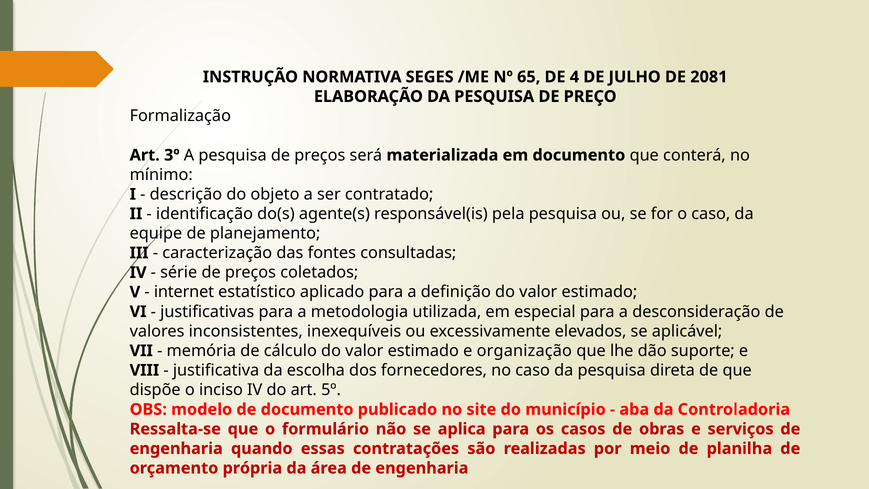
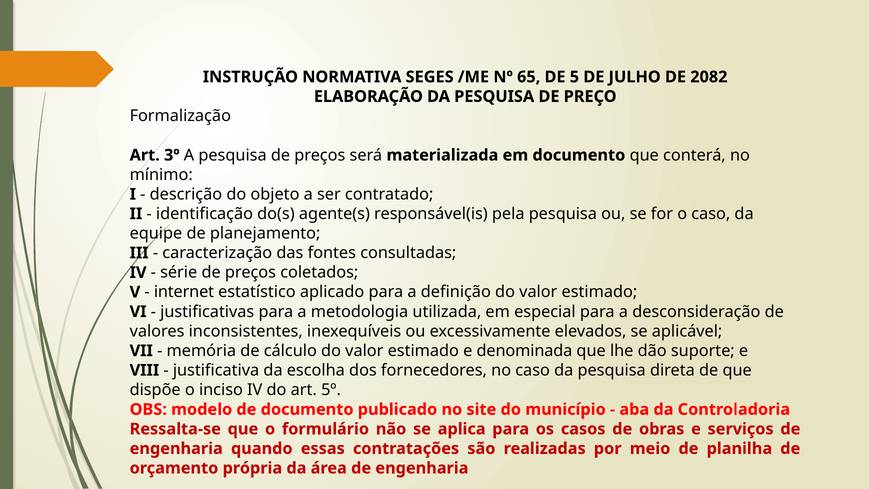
4: 4 -> 5
2081: 2081 -> 2082
organização: organização -> denominada
